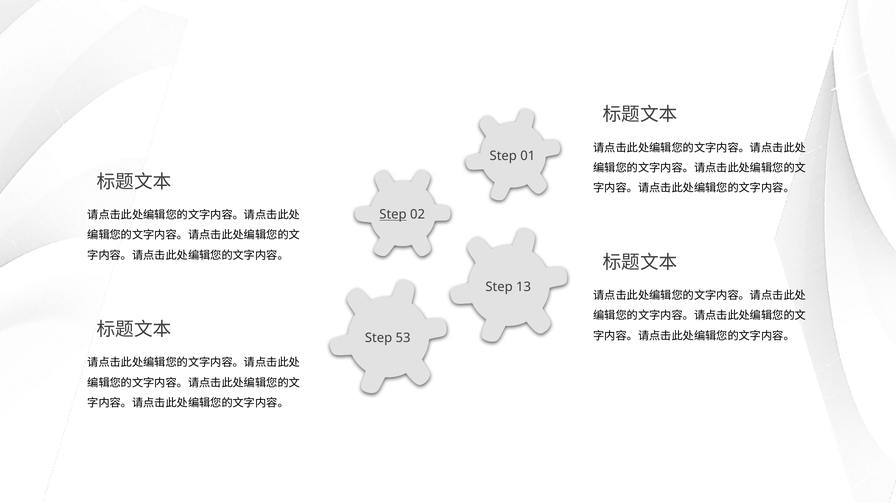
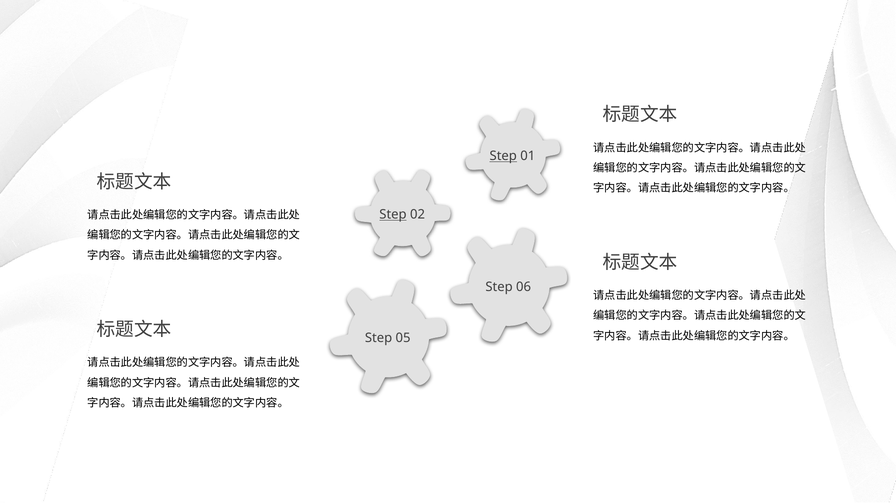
Step at (503, 156) underline: none -> present
13: 13 -> 06
53: 53 -> 05
